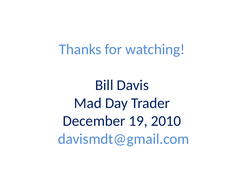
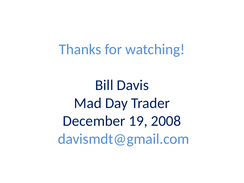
2010: 2010 -> 2008
